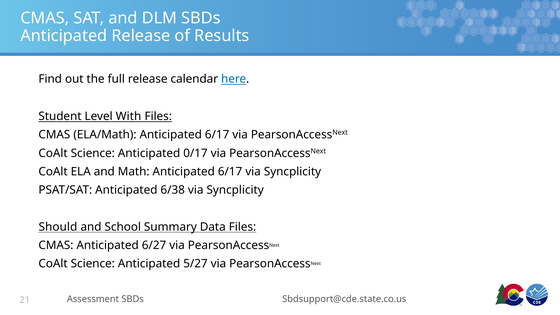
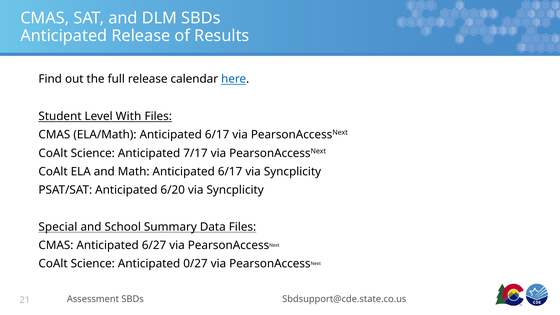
0/17: 0/17 -> 7/17
6/38: 6/38 -> 6/20
Should: Should -> Special
5/27: 5/27 -> 0/27
